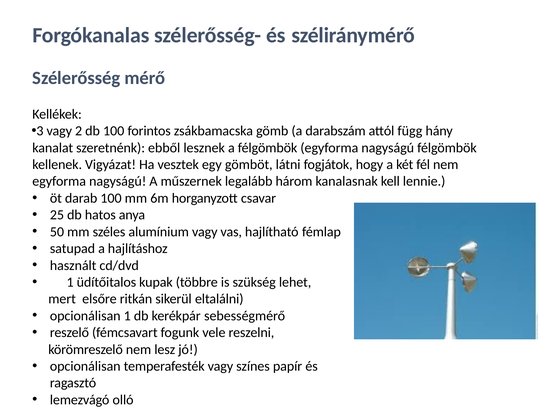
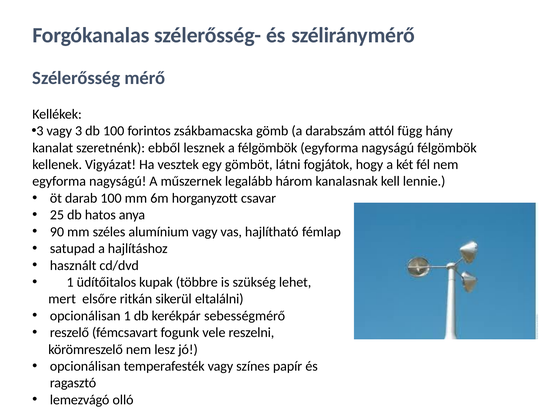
2: 2 -> 3
50: 50 -> 90
